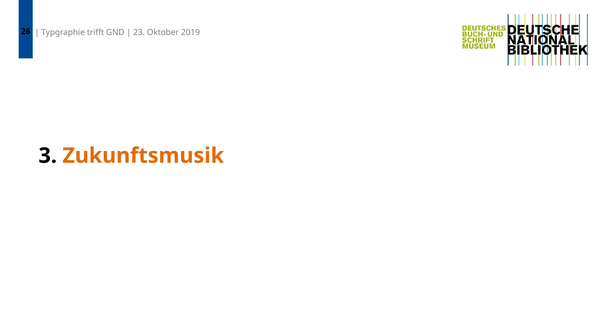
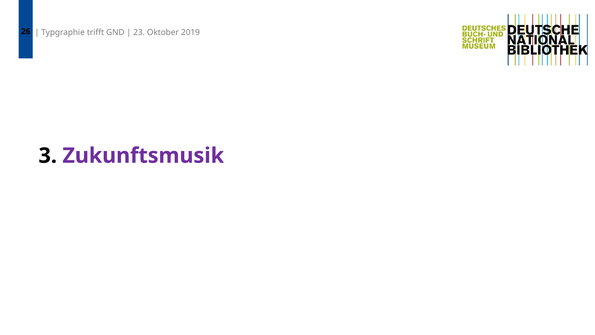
Zukunftsmusik colour: orange -> purple
